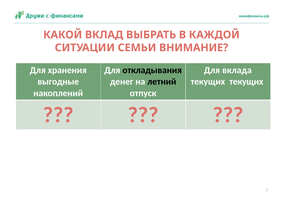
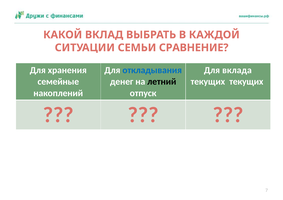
ВНИМАНИЕ: ВНИМАНИЕ -> СРАВНЕНИЕ
откладывания colour: black -> blue
выгодные: выгодные -> семейные
